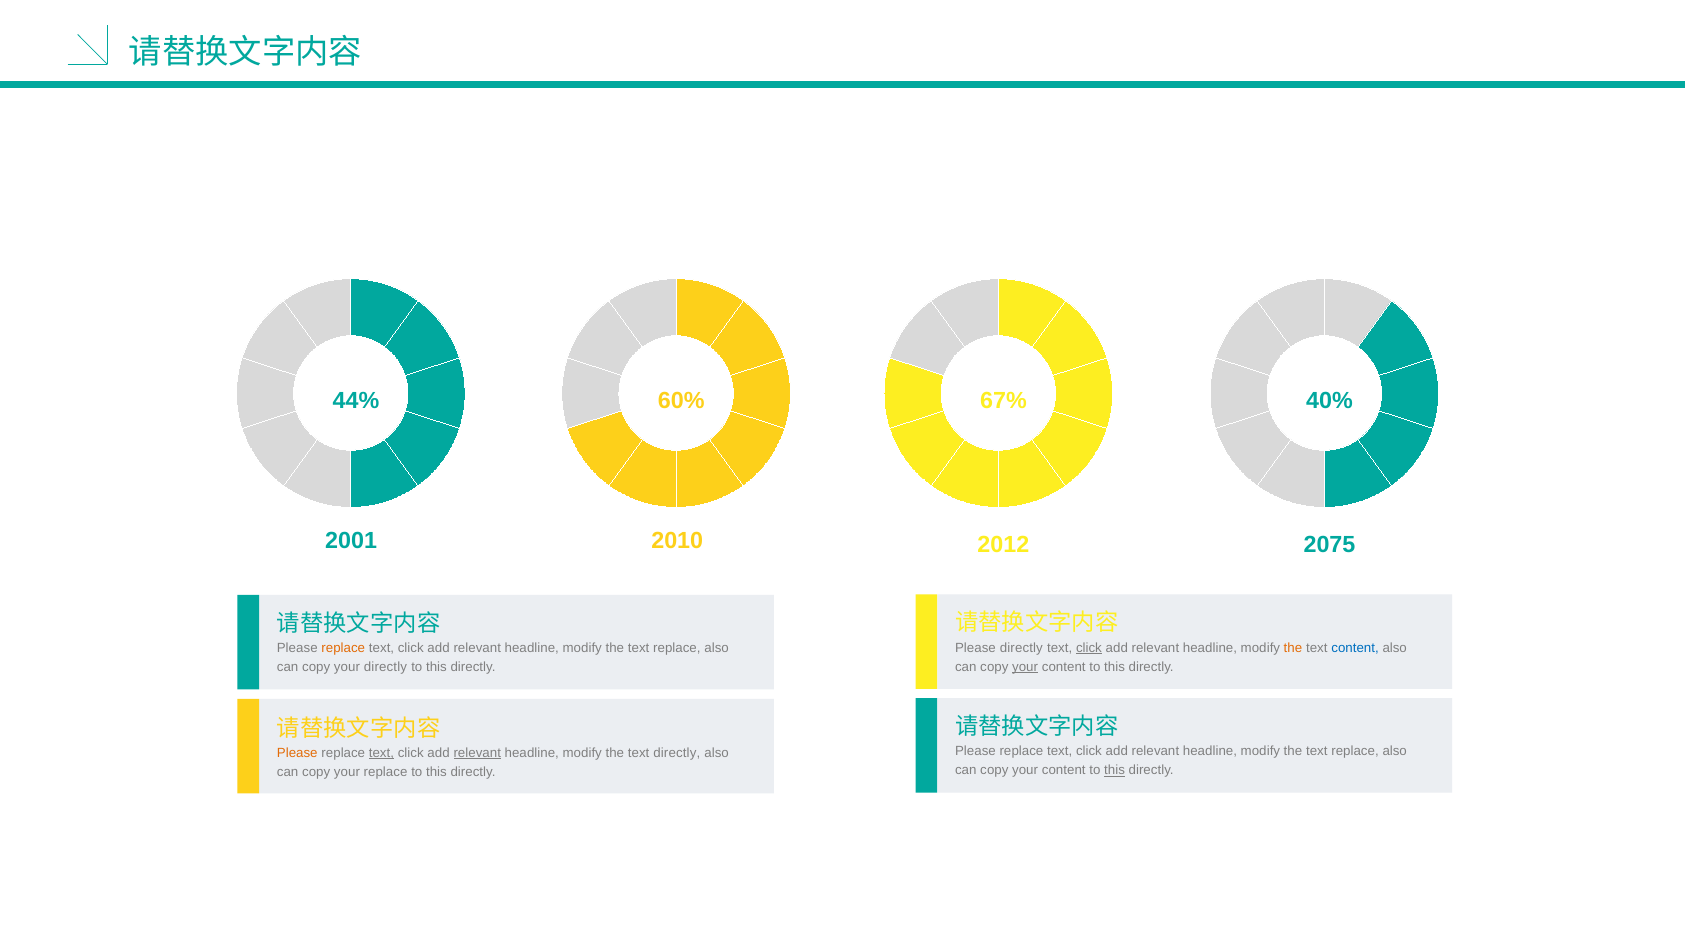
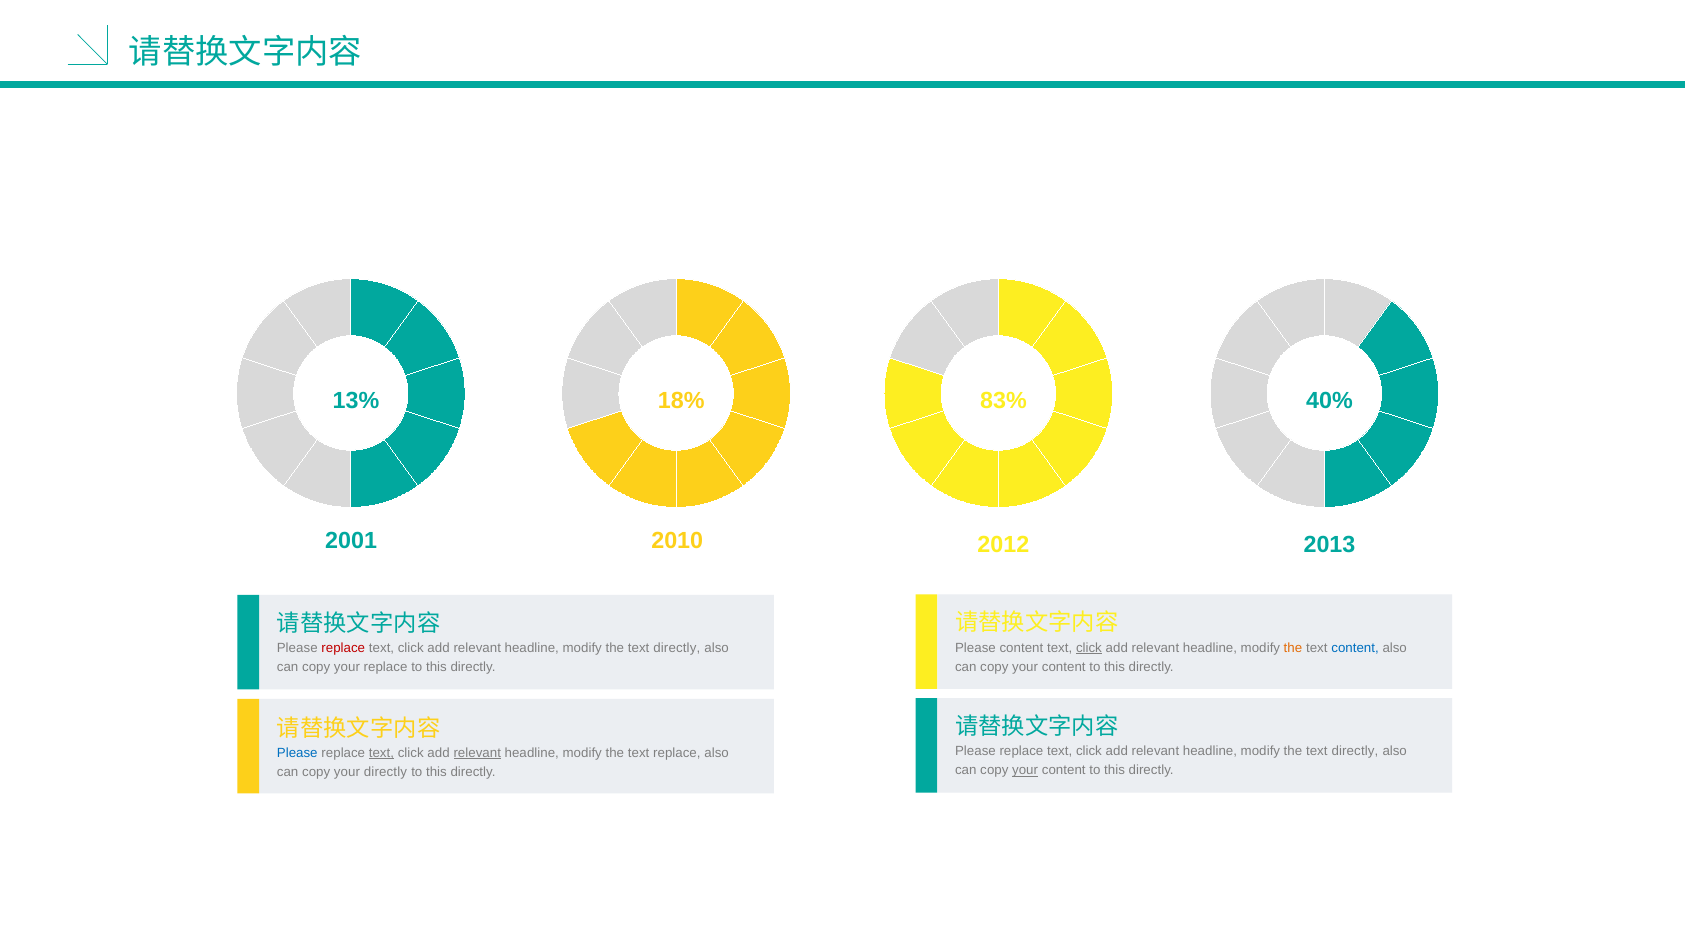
44%: 44% -> 13%
60%: 60% -> 18%
67%: 67% -> 83%
2075: 2075 -> 2013
Please directly: directly -> content
replace at (343, 648) colour: orange -> red
replace at (677, 648): replace -> directly
your at (1025, 667) underline: present -> none
your directly: directly -> replace
replace at (1355, 751): replace -> directly
Please at (297, 753) colour: orange -> blue
text directly: directly -> replace
your at (1025, 770) underline: none -> present
this at (1115, 770) underline: present -> none
your replace: replace -> directly
